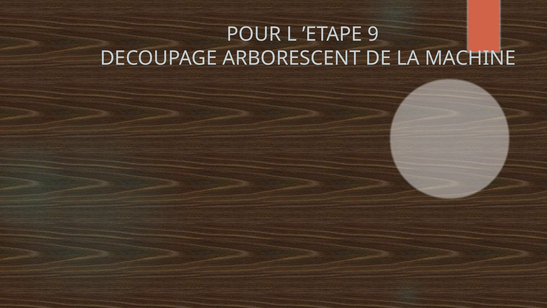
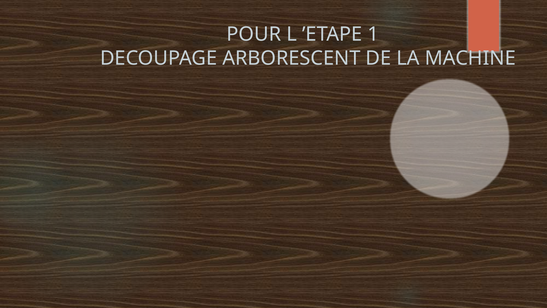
9: 9 -> 1
